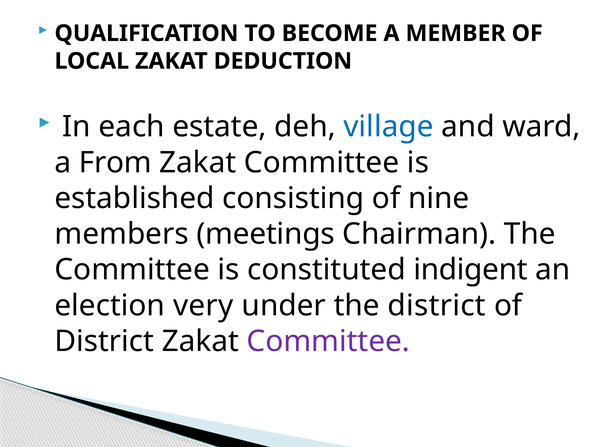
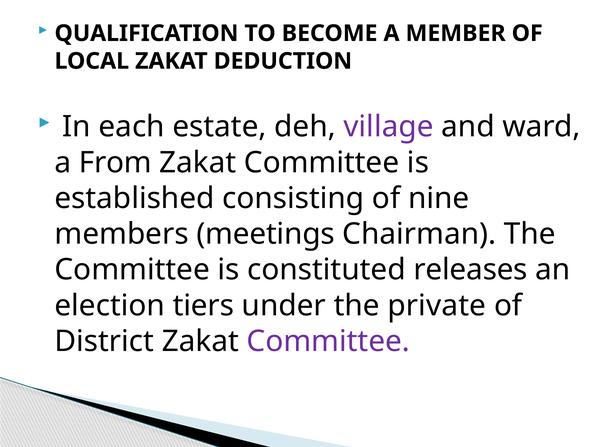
village colour: blue -> purple
indigent: indigent -> releases
very: very -> tiers
the district: district -> private
